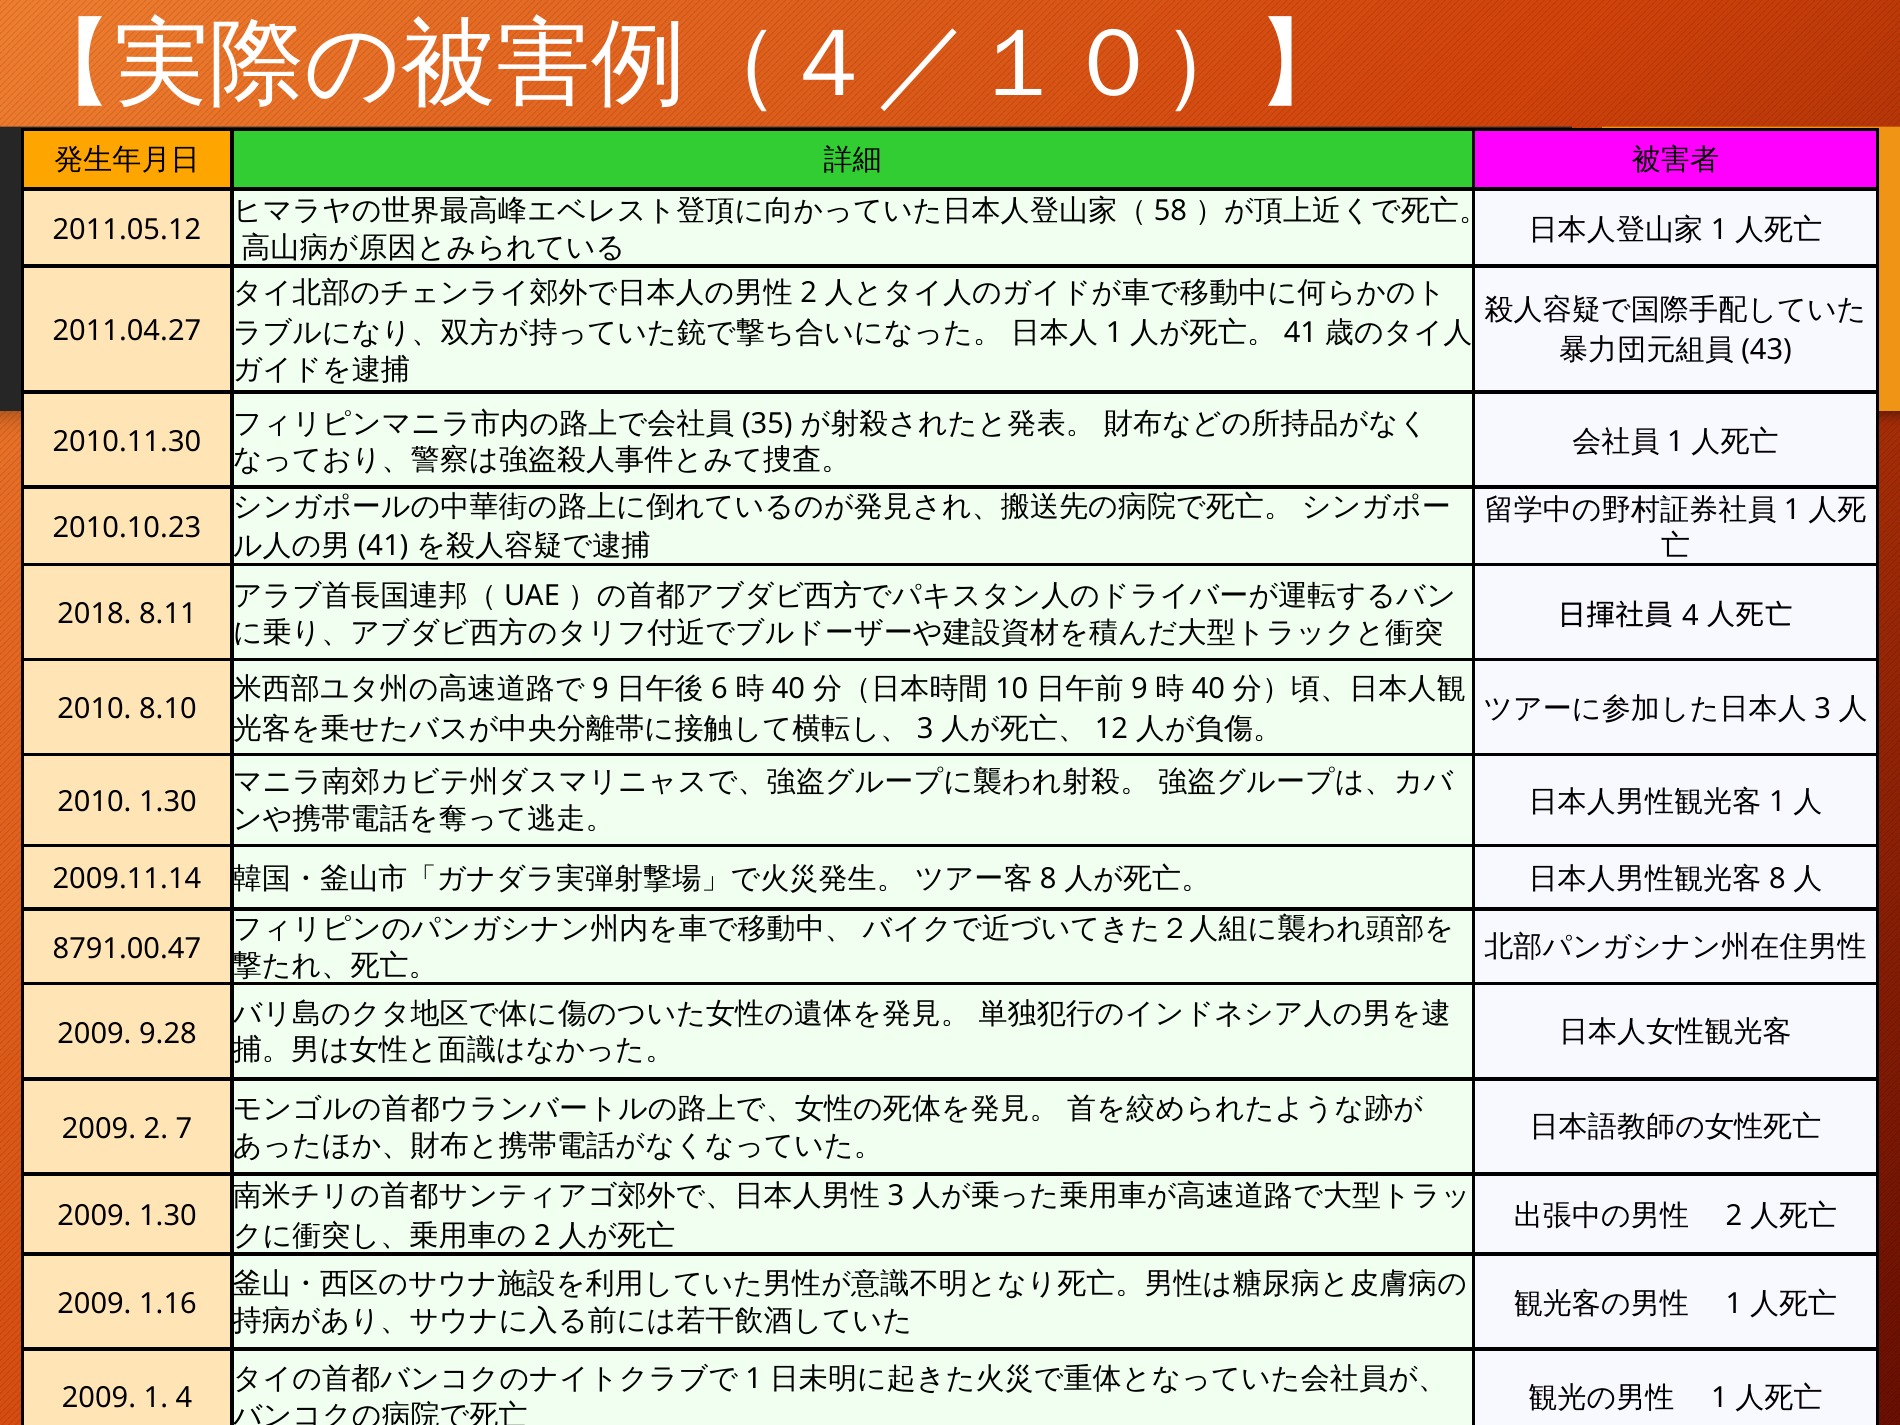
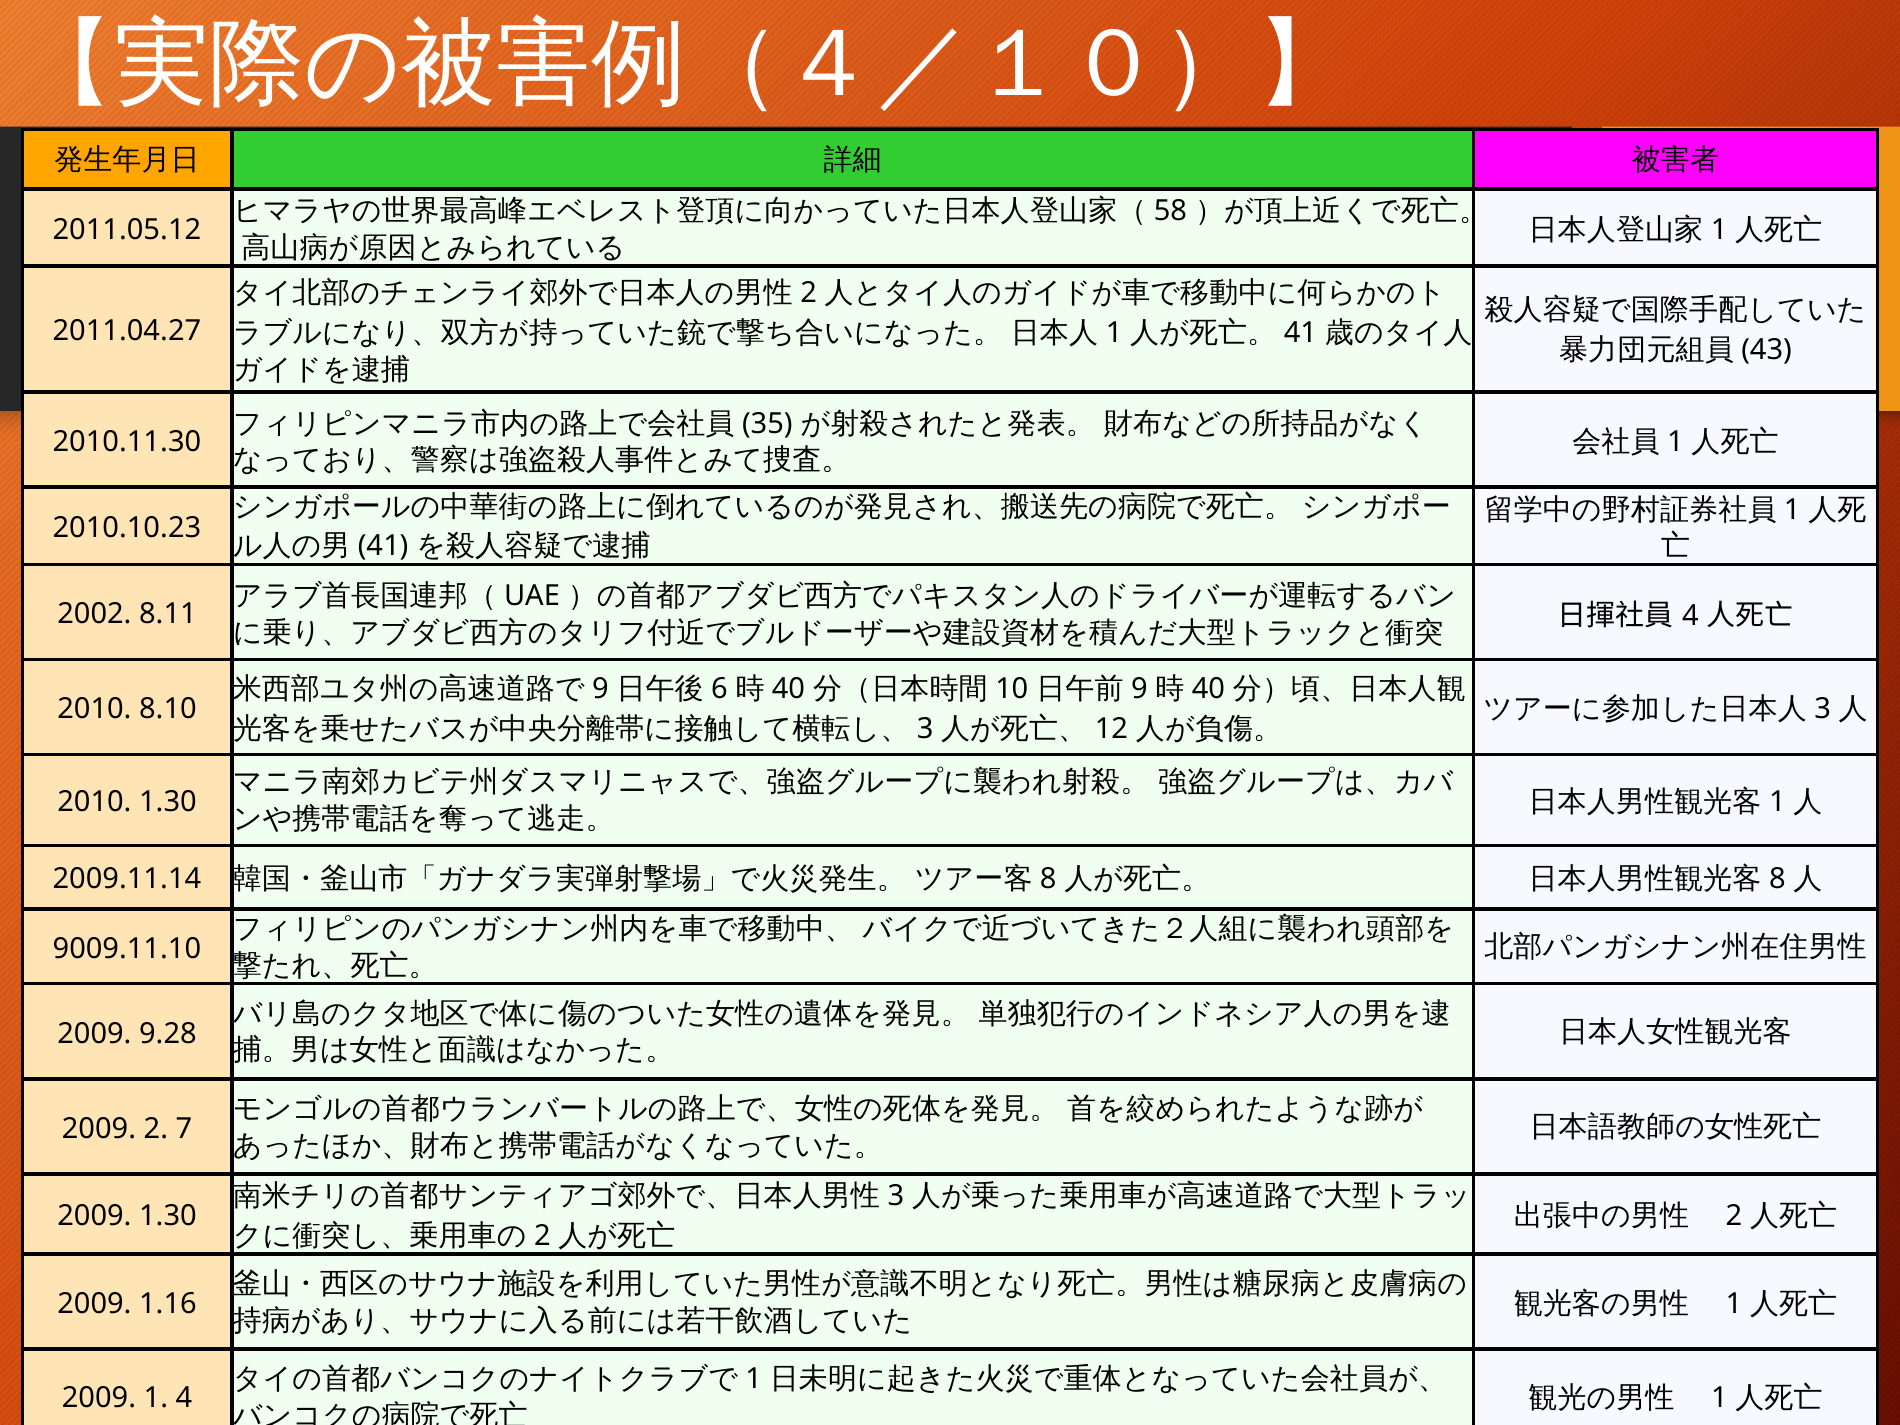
2018: 2018 -> 2002
8791.00.47: 8791.00.47 -> 9009.11.10
